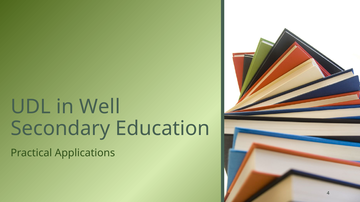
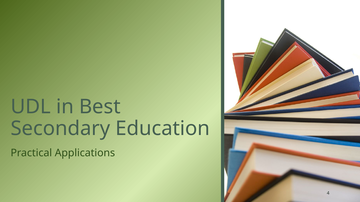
Well: Well -> Best
